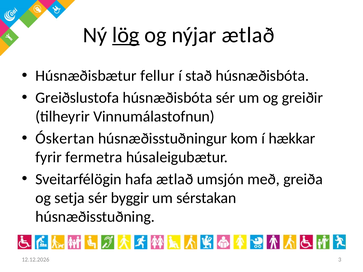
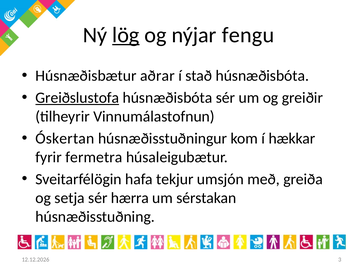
nýjar ætlað: ætlað -> fengu
fellur: fellur -> aðrar
Greiðslustofa underline: none -> present
hafa ætlað: ætlað -> tekjur
byggir: byggir -> hærra
